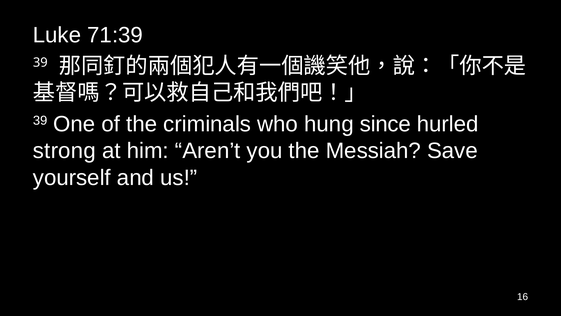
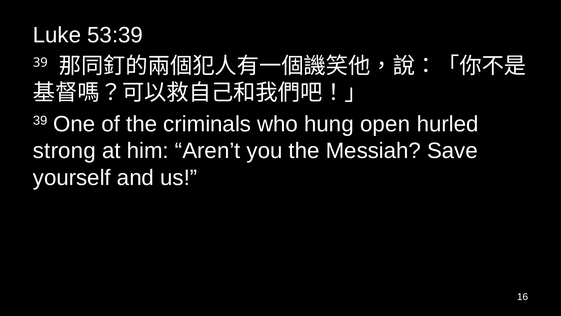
71:39: 71:39 -> 53:39
since: since -> open
